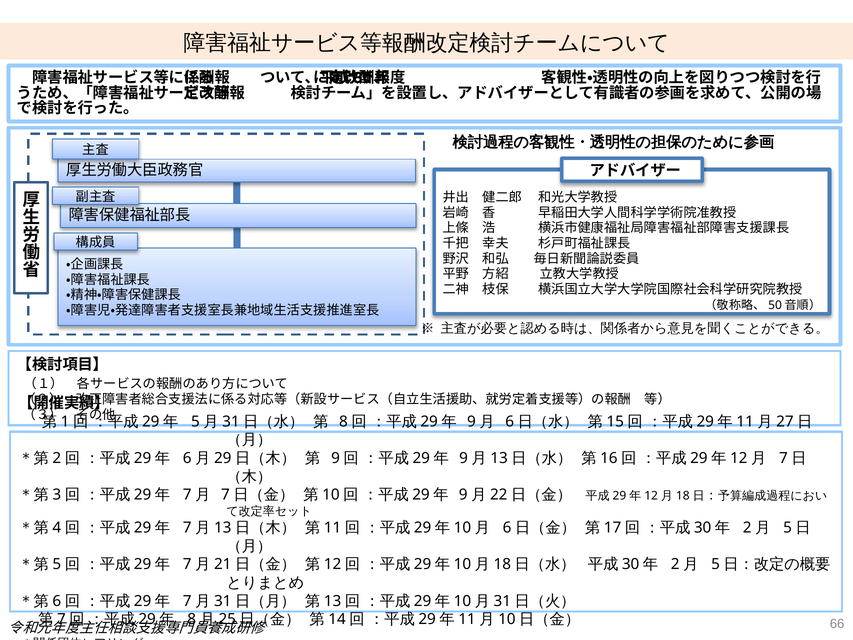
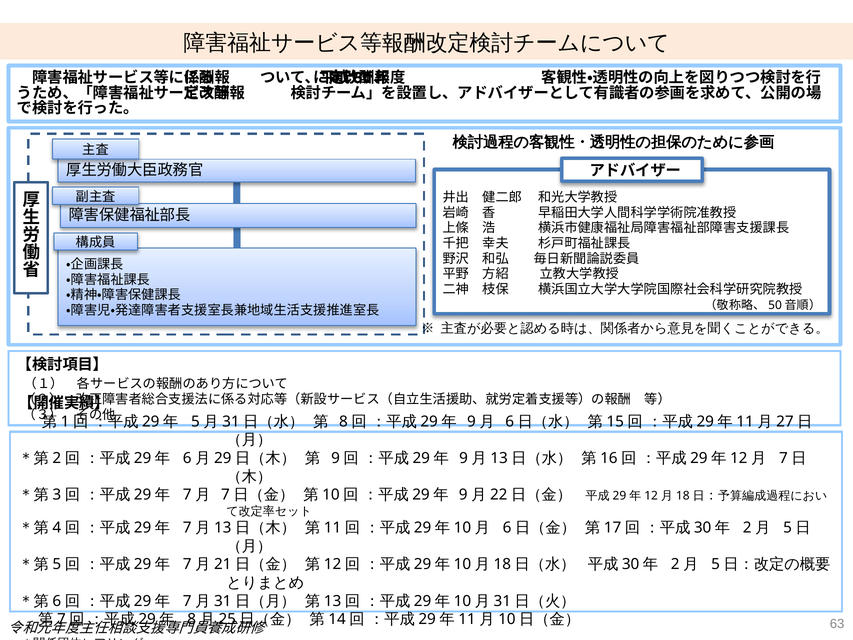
66: 66 -> 63
